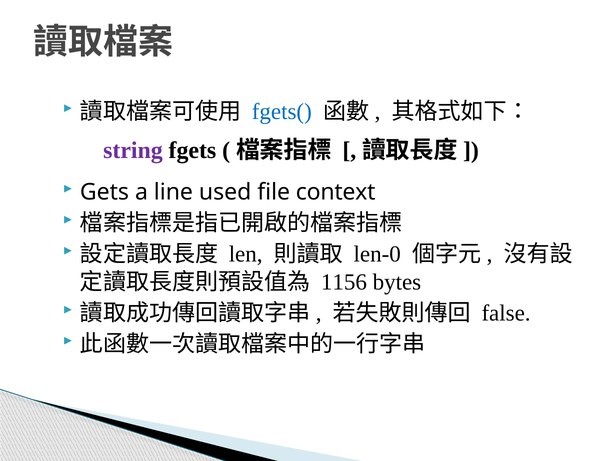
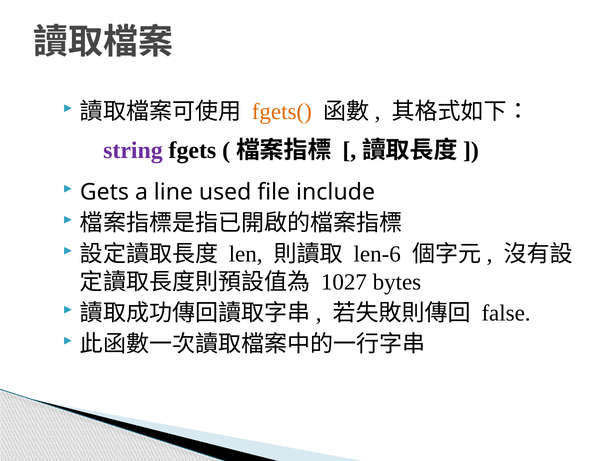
fgets( colour: blue -> orange
context: context -> include
len-0: len-0 -> len-6
1156: 1156 -> 1027
